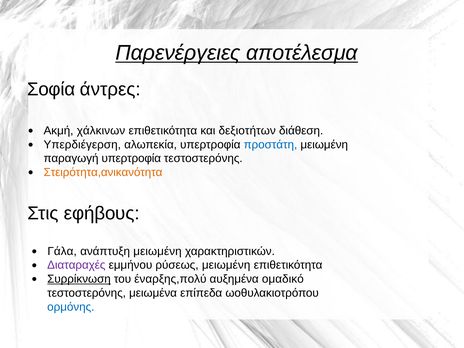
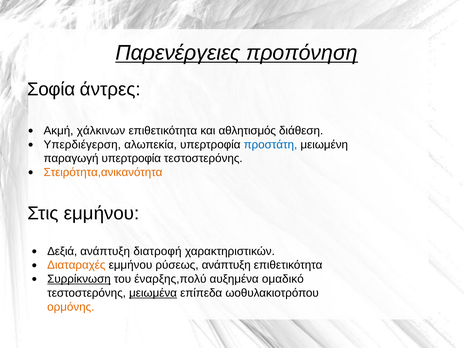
αποτέλεσμα: αποτέλεσμα -> προπόνηση
δεξιοτήτων: δεξιοτήτων -> αθλητισμός
Στις εφήβους: εφήβους -> εμμήνου
Γάλα: Γάλα -> Δεξιά
ανάπτυξη μειωμένη: μειωμένη -> διατροφή
Διαταραχές colour: purple -> orange
ρύσεως μειωμένη: μειωμένη -> ανάπτυξη
μειωμένα underline: none -> present
ορμόνης colour: blue -> orange
